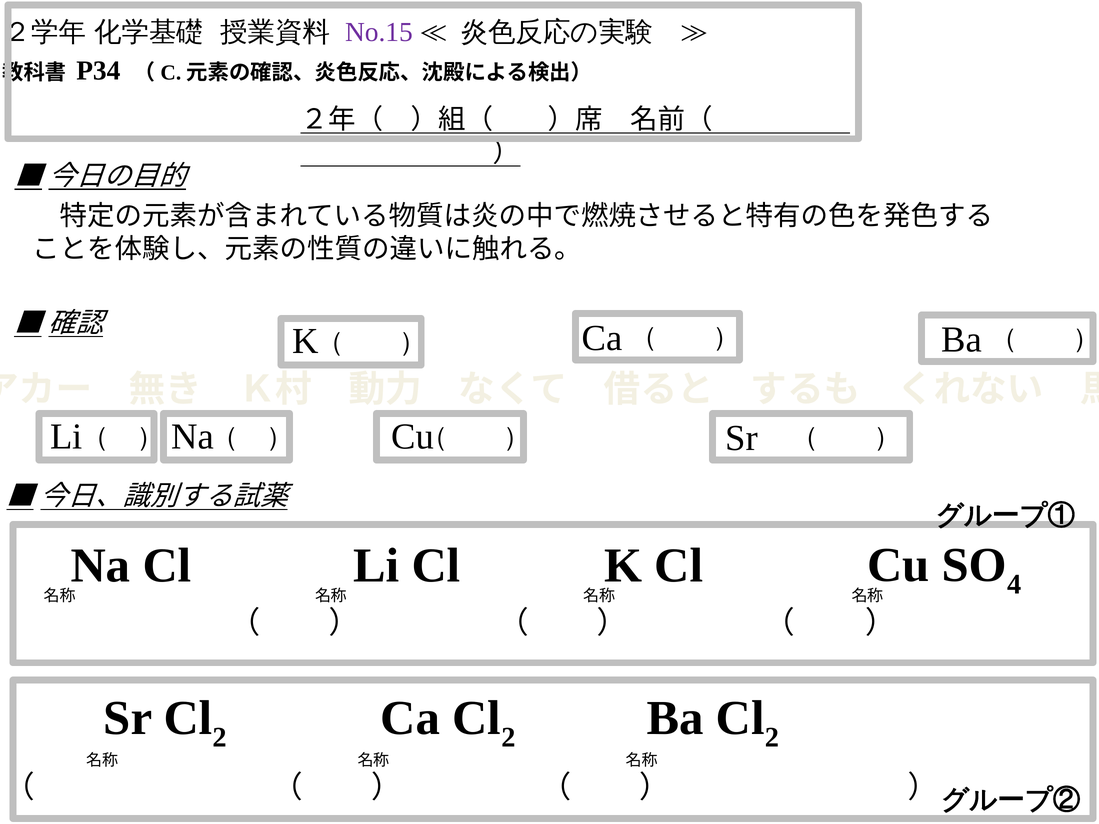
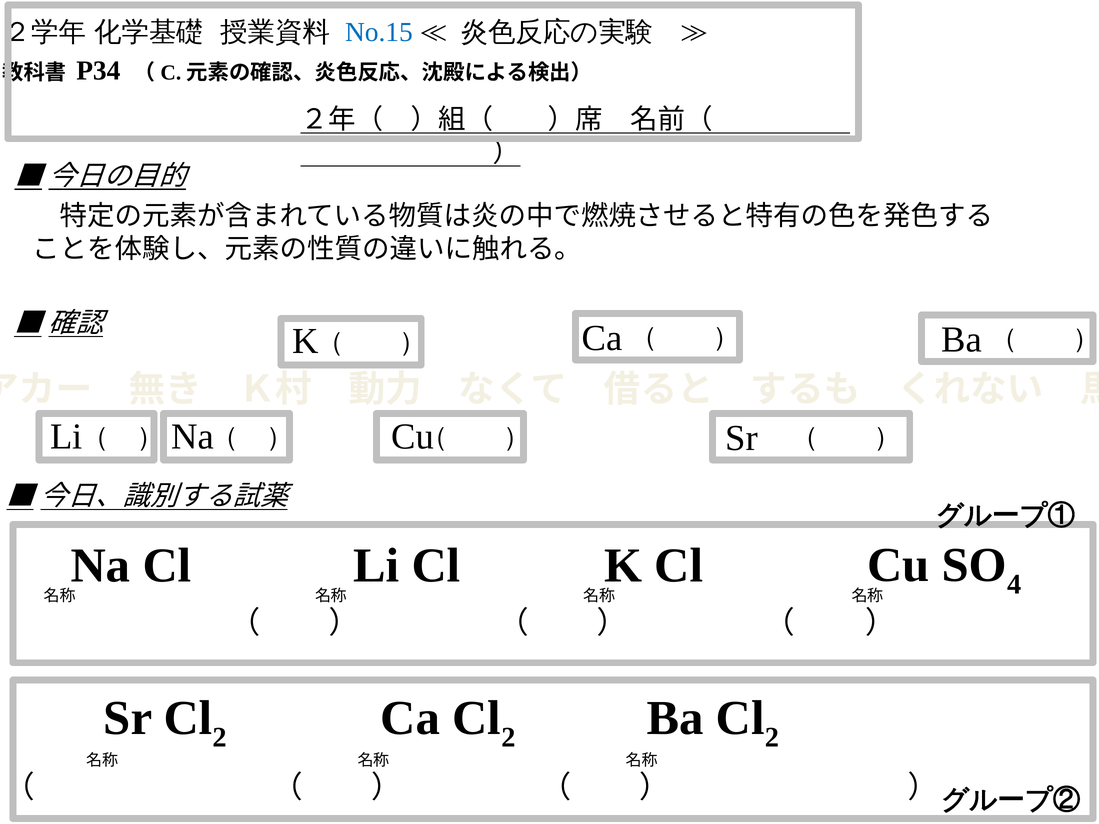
No.15 colour: purple -> blue
